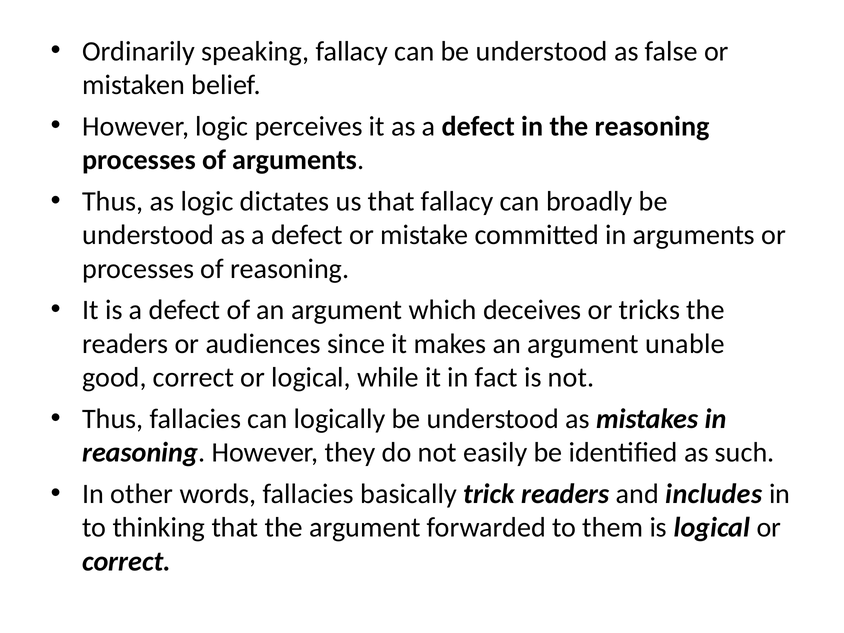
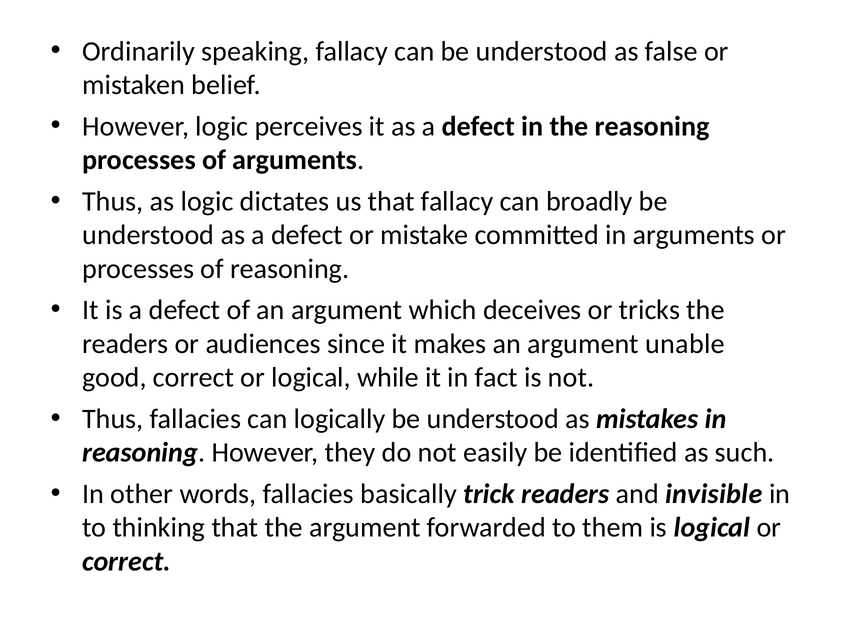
includes: includes -> invisible
